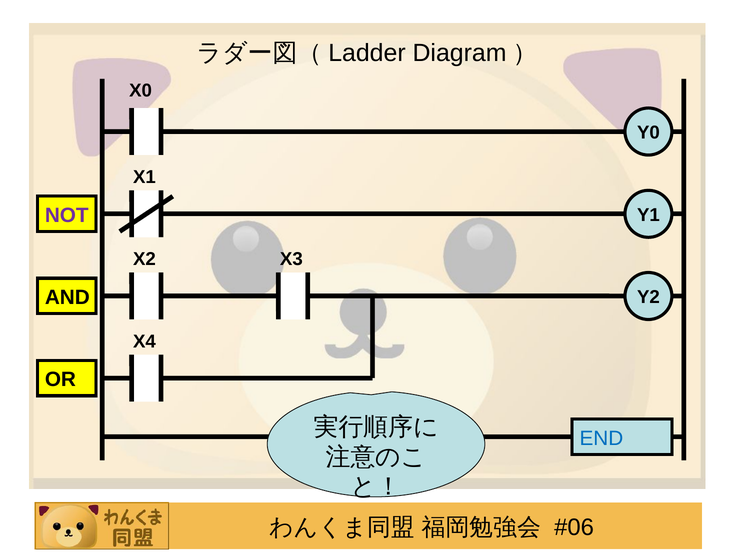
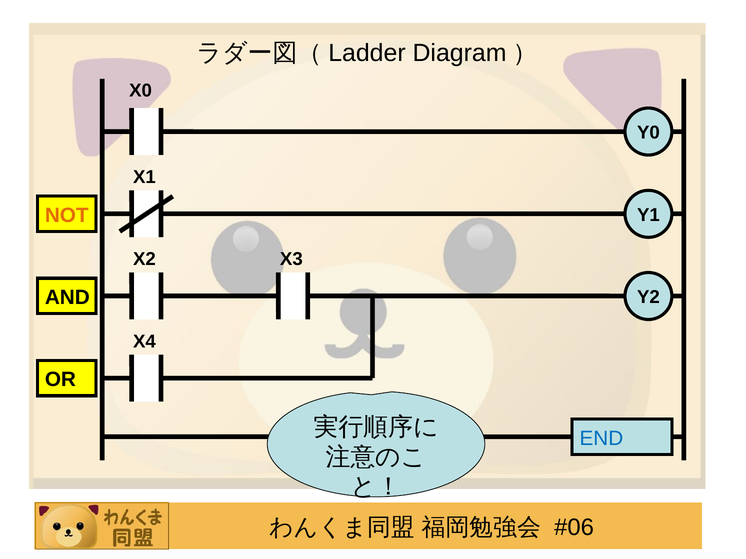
NOT colour: purple -> orange
